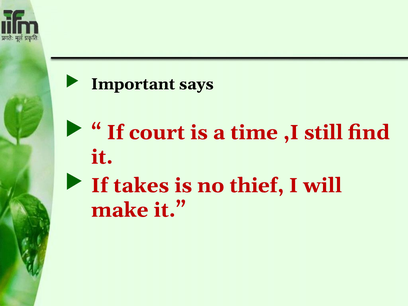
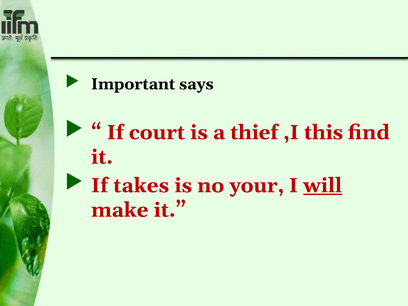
time: time -> thief
still: still -> this
thief: thief -> your
will underline: none -> present
